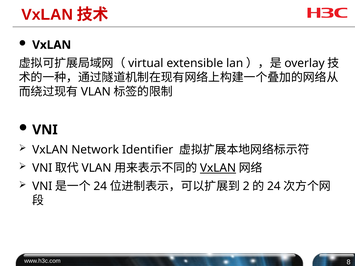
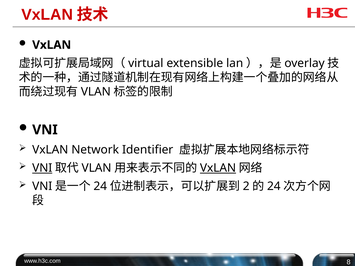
VNI at (42, 168) underline: none -> present
